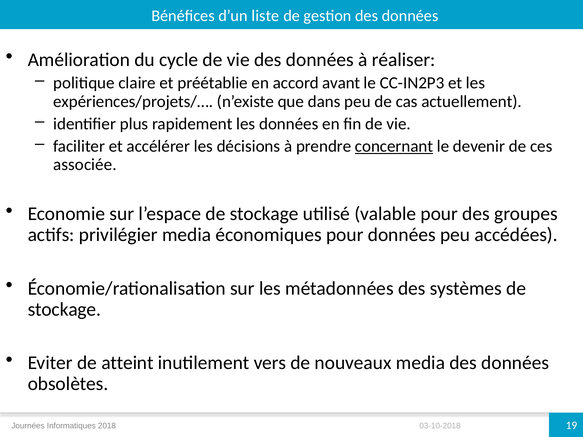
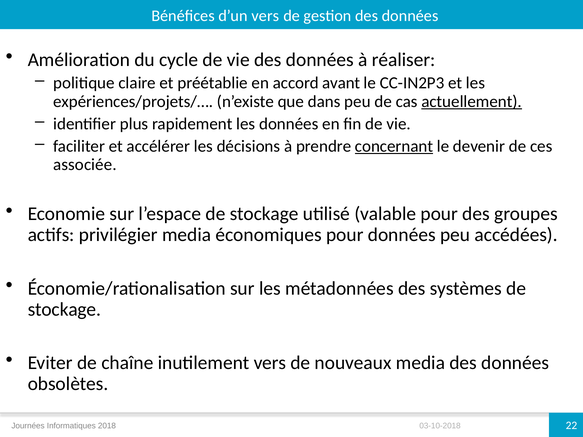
d’un liste: liste -> vers
actuellement underline: none -> present
atteint: atteint -> chaîne
19: 19 -> 22
